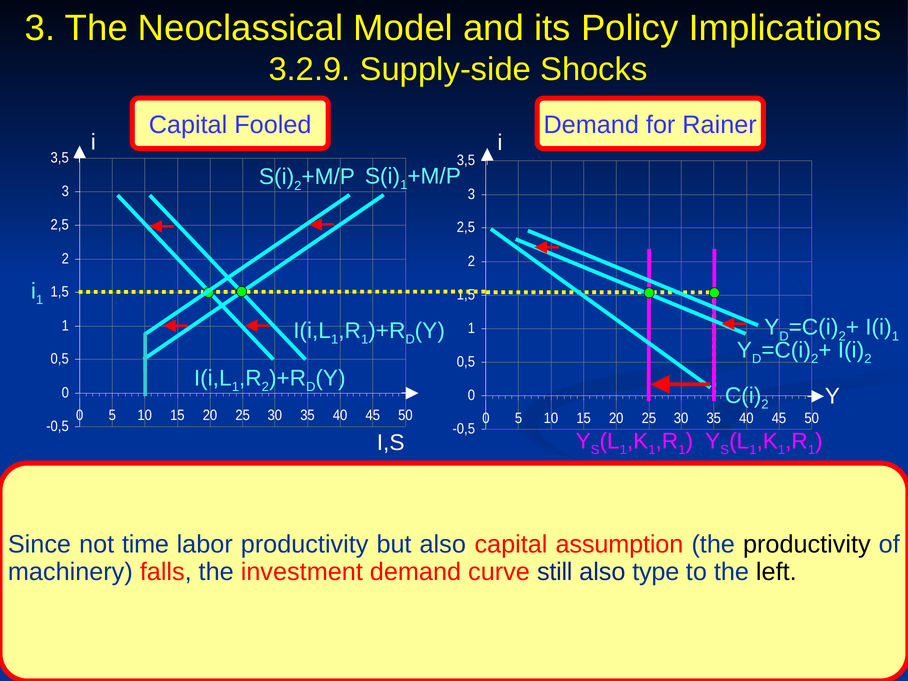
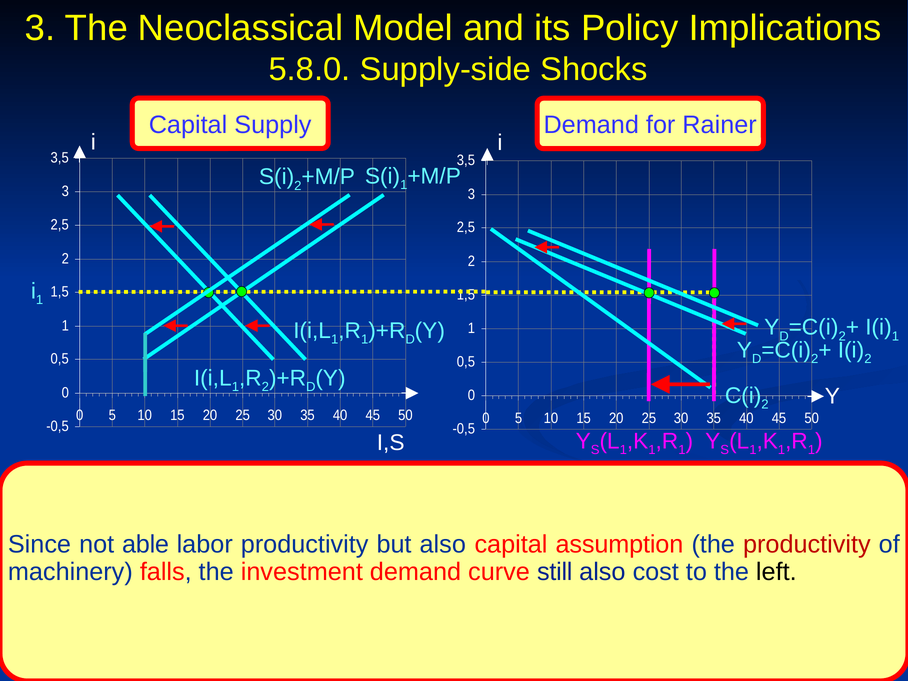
3.2.9: 3.2.9 -> 5.8.0
Fooled: Fooled -> Supply
time: time -> able
productivity at (807, 545) colour: black -> red
type: type -> cost
